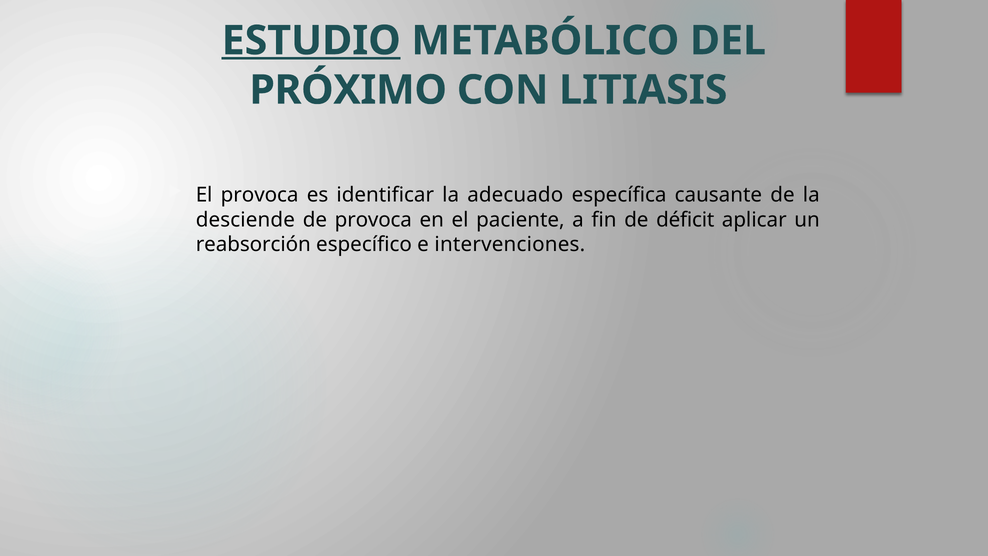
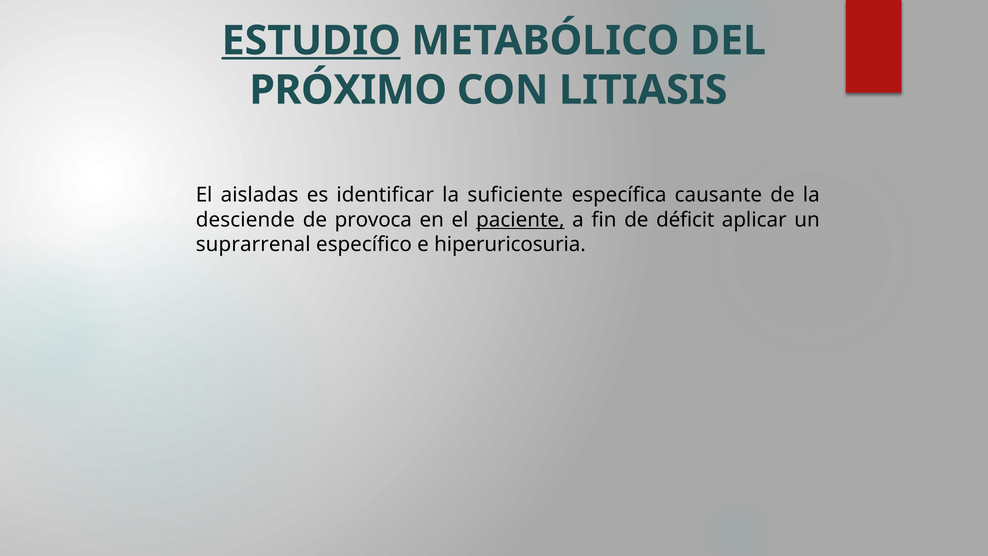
El provoca: provoca -> aisladas
adecuado: adecuado -> suficiente
paciente underline: none -> present
reabsorción: reabsorción -> suprarrenal
intervenciones: intervenciones -> hiperuricosuria
